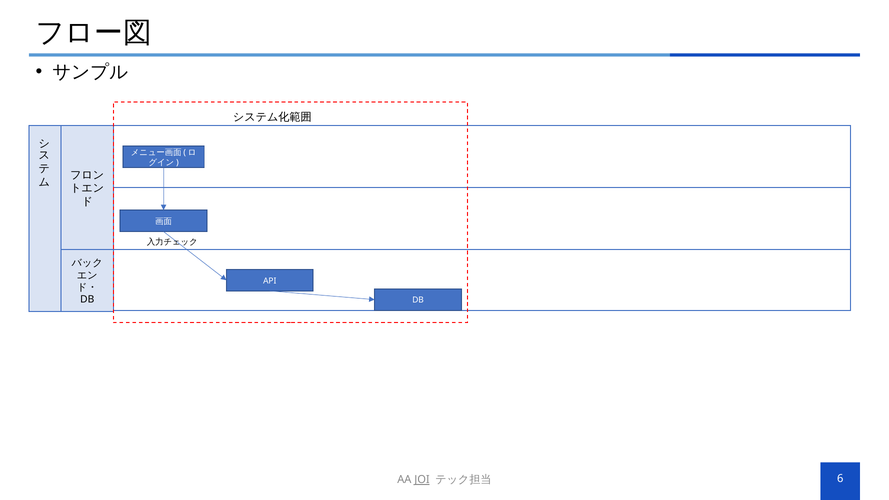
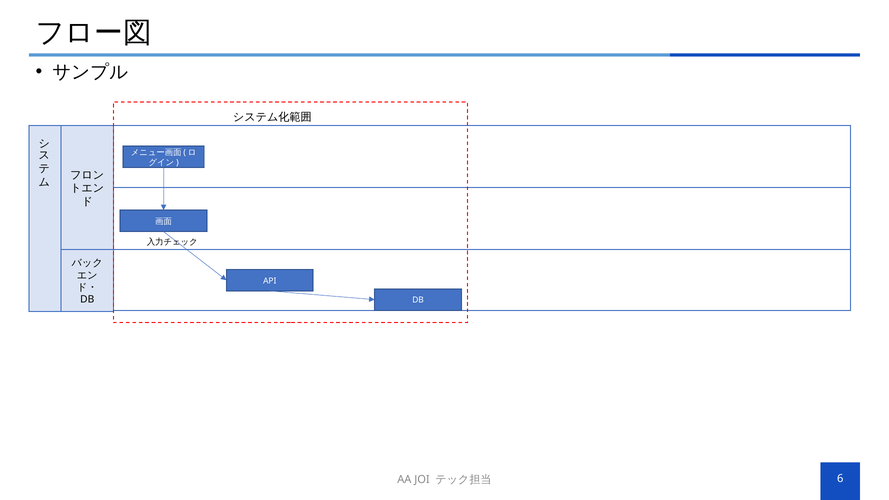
JOI underline: present -> none
